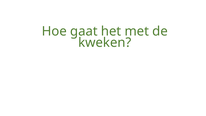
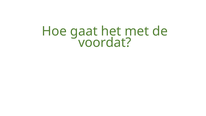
kweken: kweken -> voordat
